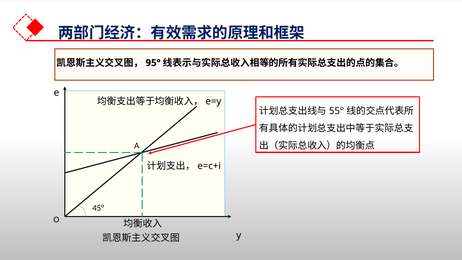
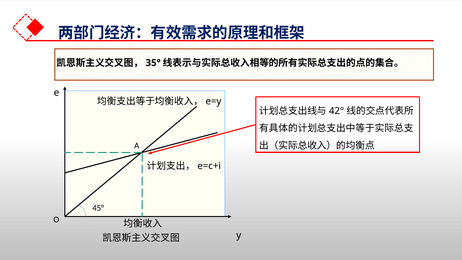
95°: 95° -> 35°
55°: 55° -> 42°
